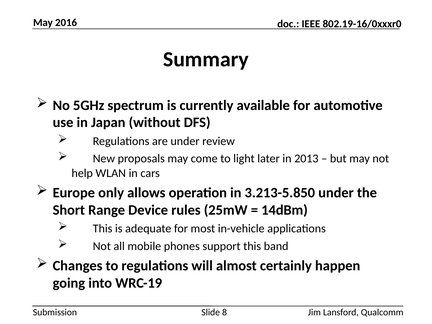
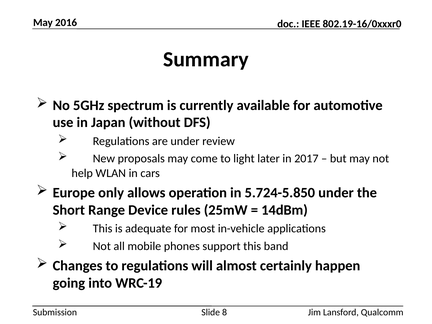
2013: 2013 -> 2017
3.213-5.850: 3.213-5.850 -> 5.724-5.850
